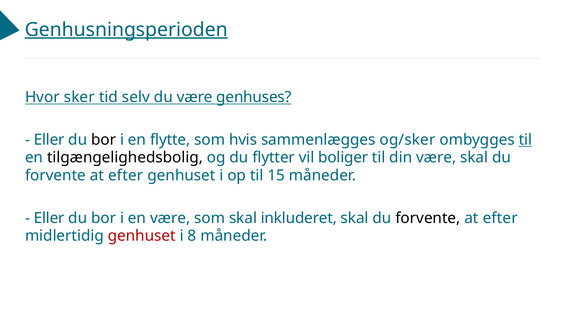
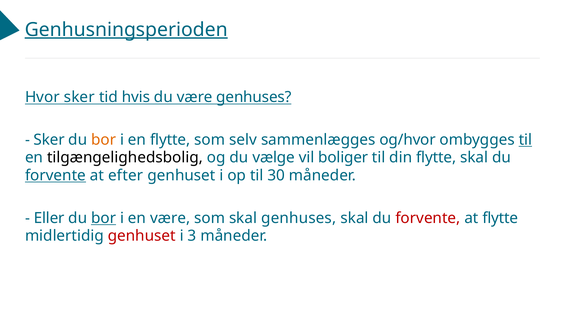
selv: selv -> hvis
Eller at (49, 140): Eller -> Sker
bor at (104, 140) colour: black -> orange
hvis: hvis -> selv
og/sker: og/sker -> og/hvor
flytter: flytter -> vælge
din være: være -> flytte
forvente at (55, 175) underline: none -> present
15: 15 -> 30
bor at (104, 218) underline: none -> present
skal inkluderet: inkluderet -> genhuses
forvente at (428, 218) colour: black -> red
efter at (500, 218): efter -> flytte
8: 8 -> 3
